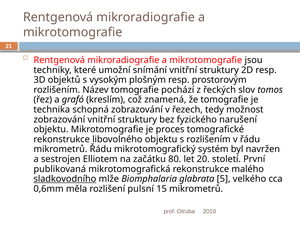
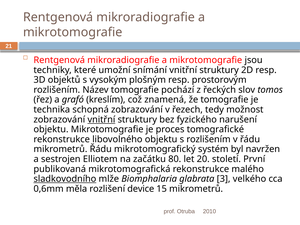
vnitřní at (101, 120) underline: none -> present
5: 5 -> 3
pulsní: pulsní -> device
